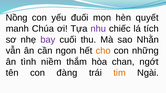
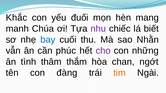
Nồng: Nồng -> Khắc
quyết: quyết -> mang
tích: tích -> biết
bay colour: purple -> blue
ngon: ngon -> phúc
cho colour: orange -> purple
niềm: niềm -> thâm
